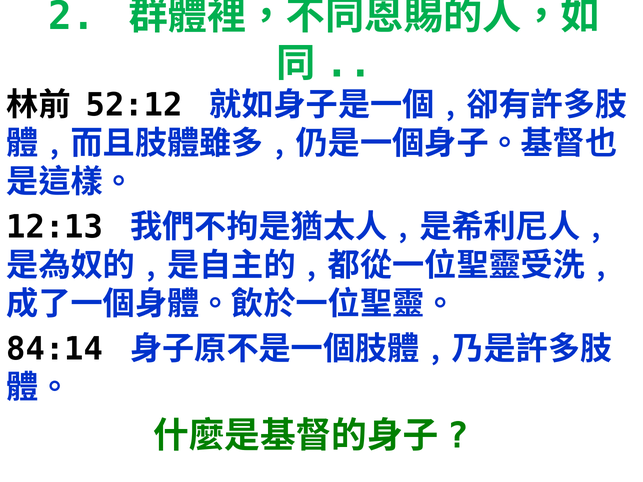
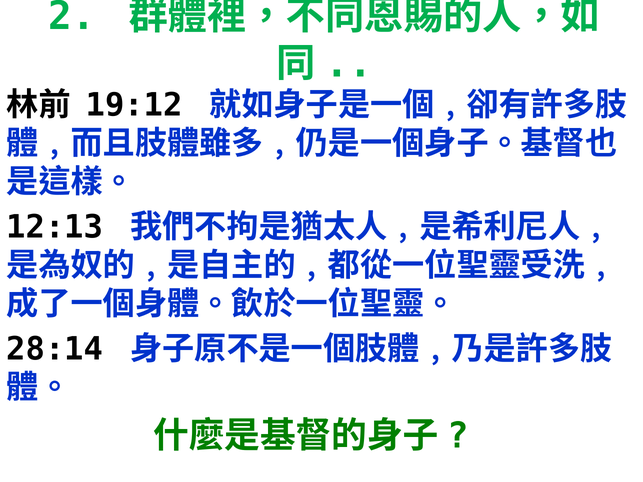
52:12: 52:12 -> 19:12
84:14: 84:14 -> 28:14
